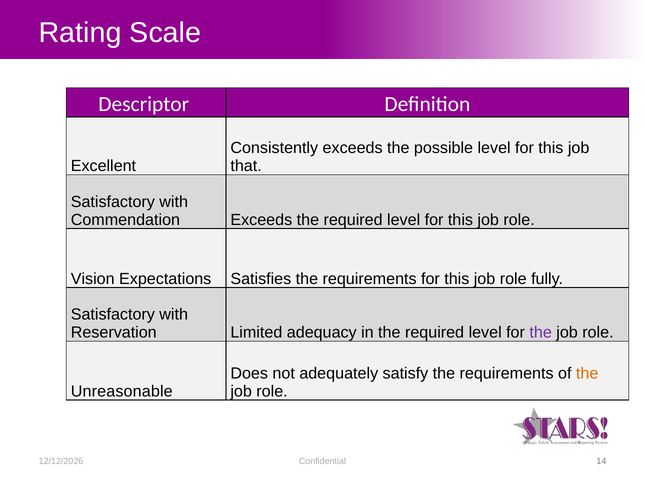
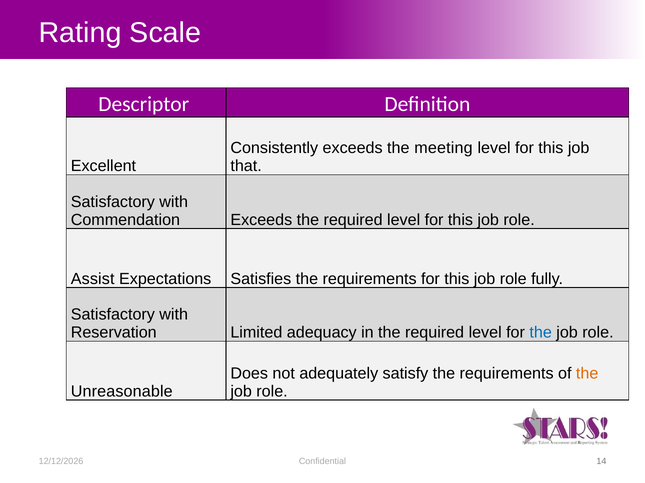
possible: possible -> meeting
Vision: Vision -> Assist
the at (541, 333) colour: purple -> blue
